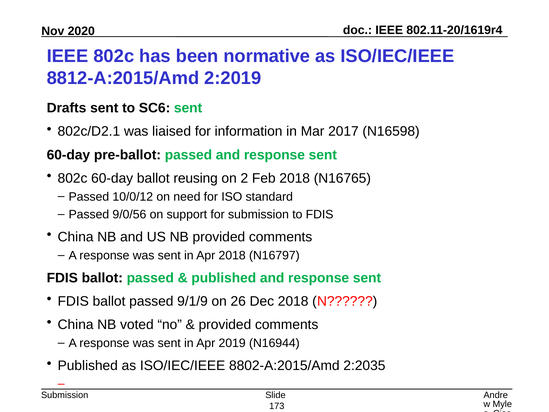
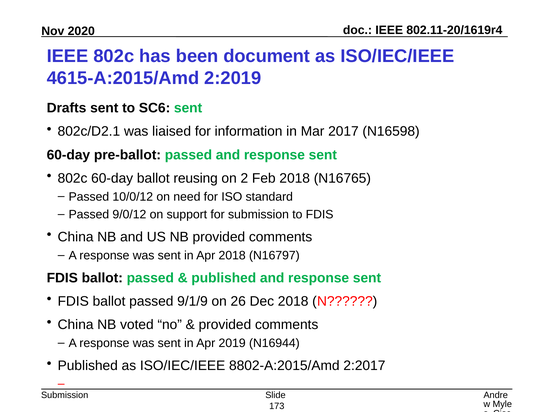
normative: normative -> document
8812-A:2015/Amd: 8812-A:2015/Amd -> 4615-A:2015/Amd
9/0/56: 9/0/56 -> 9/0/12
2:2035: 2:2035 -> 2:2017
